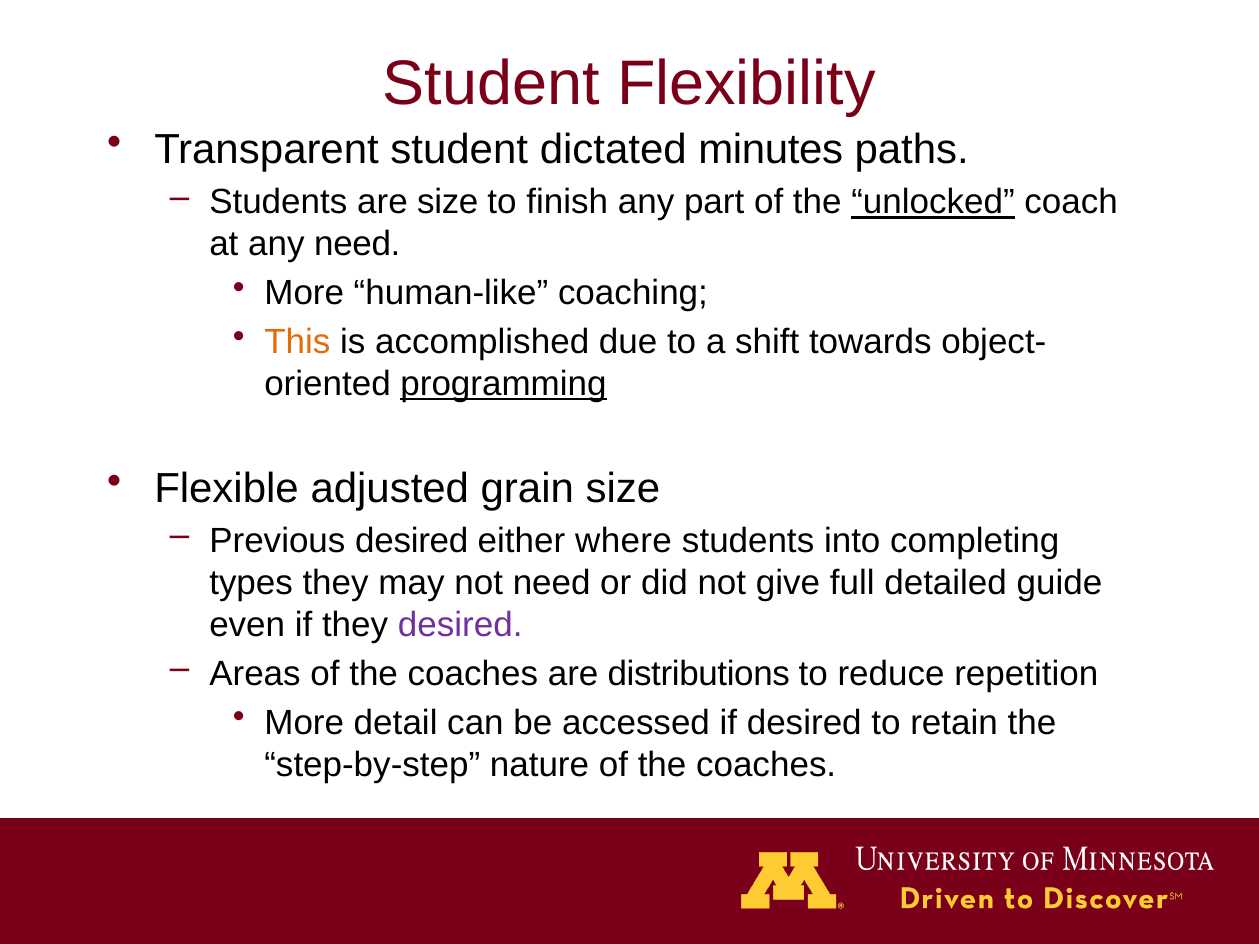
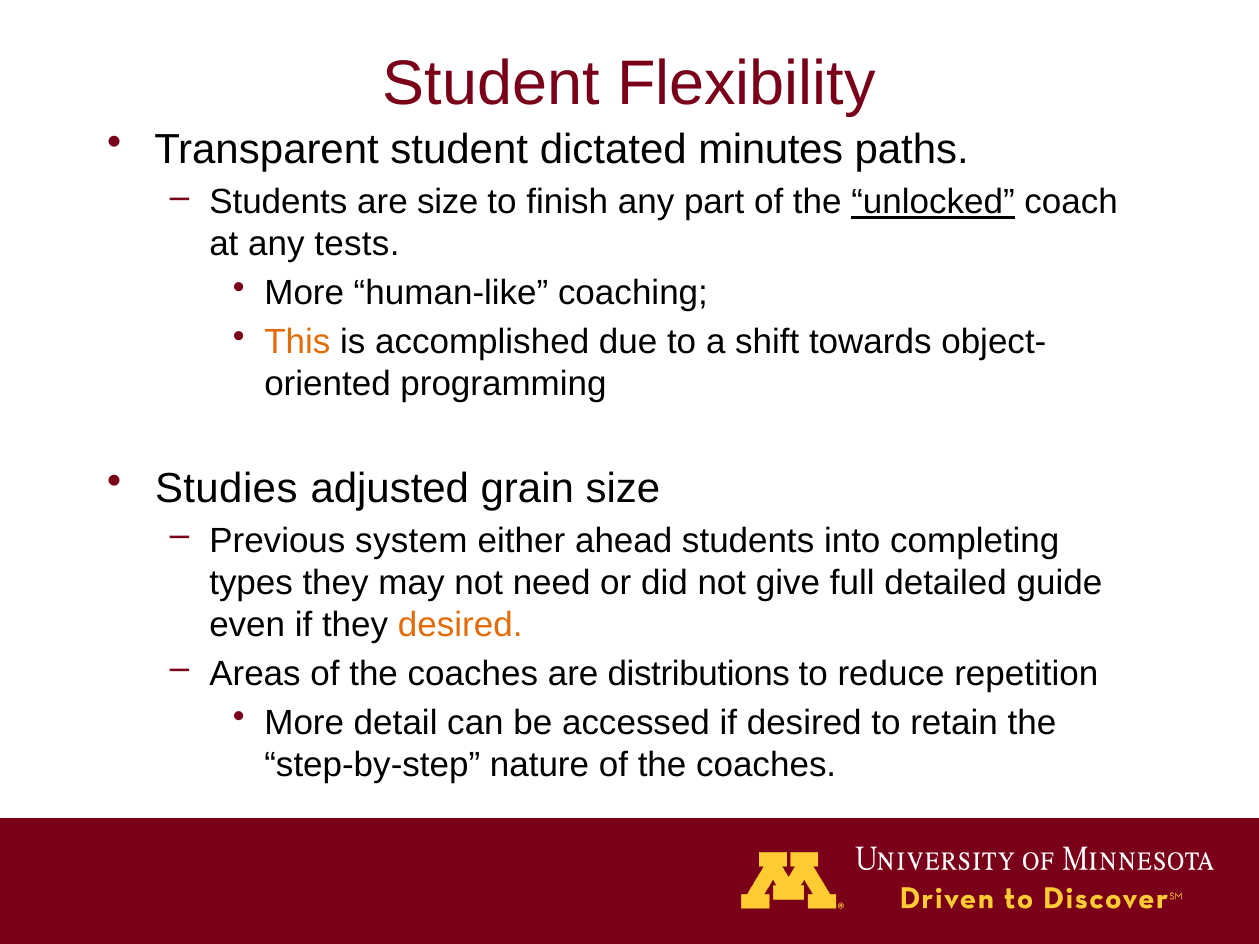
any need: need -> tests
programming underline: present -> none
Flexible: Flexible -> Studies
Previous desired: desired -> system
where: where -> ahead
desired at (460, 625) colour: purple -> orange
